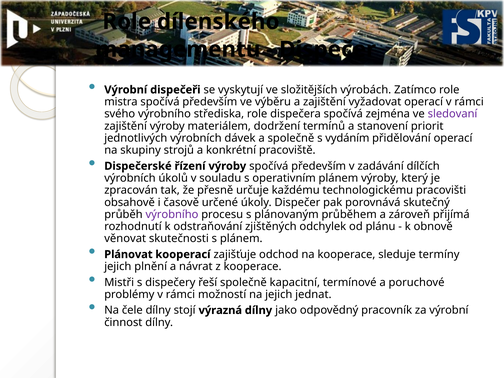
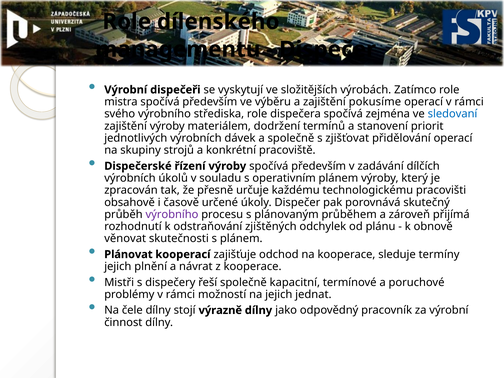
vyžadovat: vyžadovat -> pokusíme
sledovaní colour: purple -> blue
vydáním: vydáním -> zjišťovat
výrazná: výrazná -> výrazně
